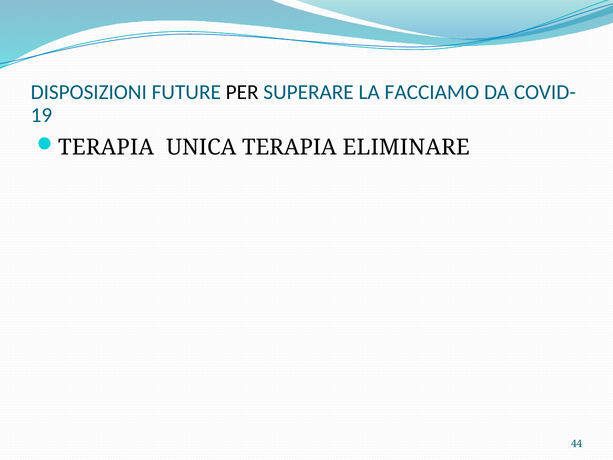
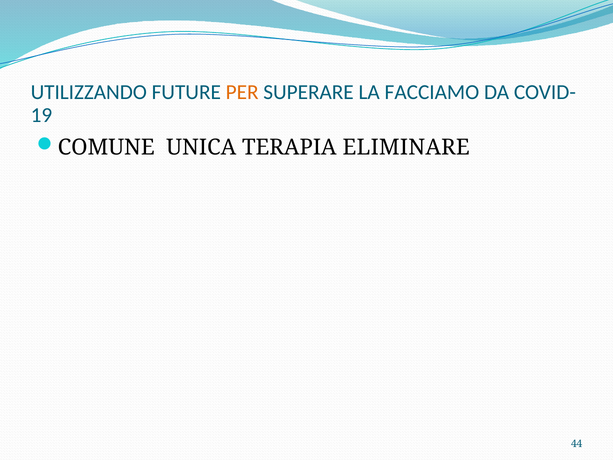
DISPOSIZIONI: DISPOSIZIONI -> UTILIZZANDO
PER colour: black -> orange
TERAPIA at (106, 148): TERAPIA -> COMUNE
